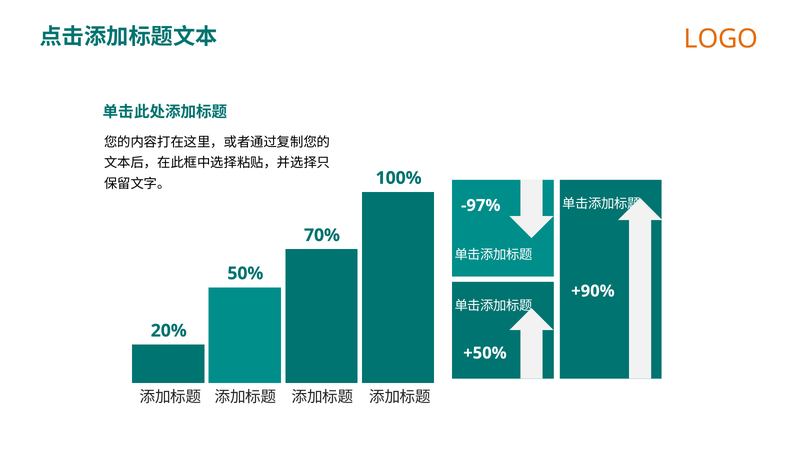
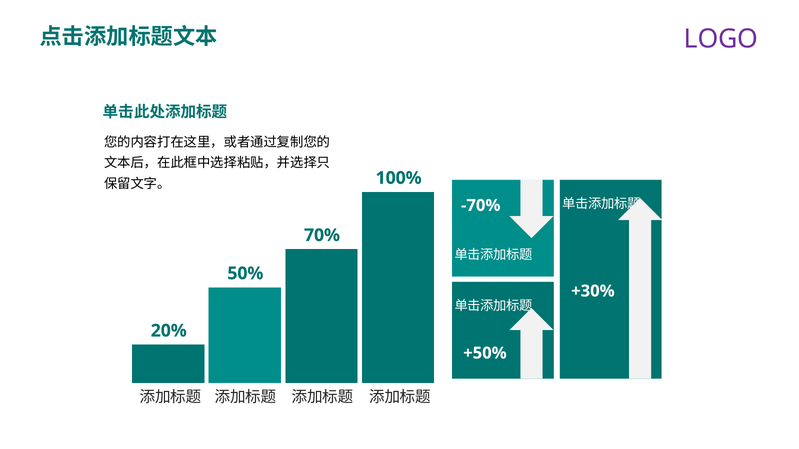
LOGO colour: orange -> purple
-97%: -97% -> -70%
+90%: +90% -> +30%
